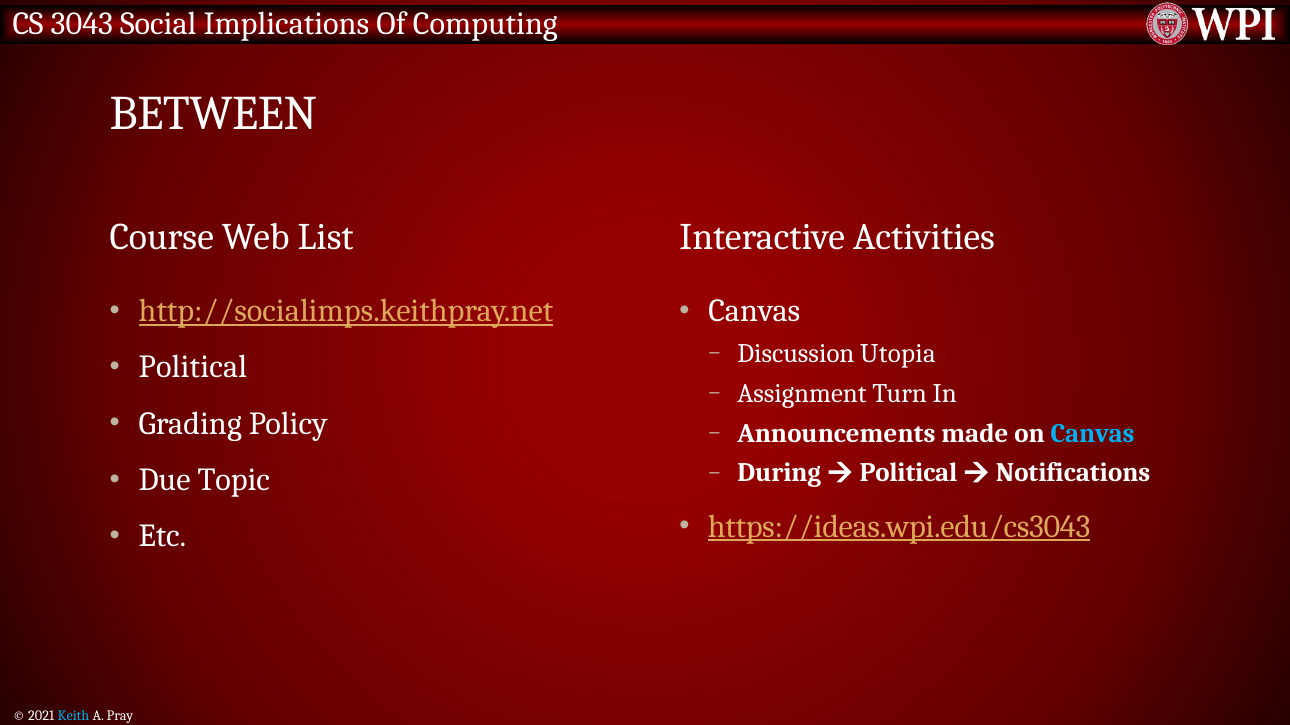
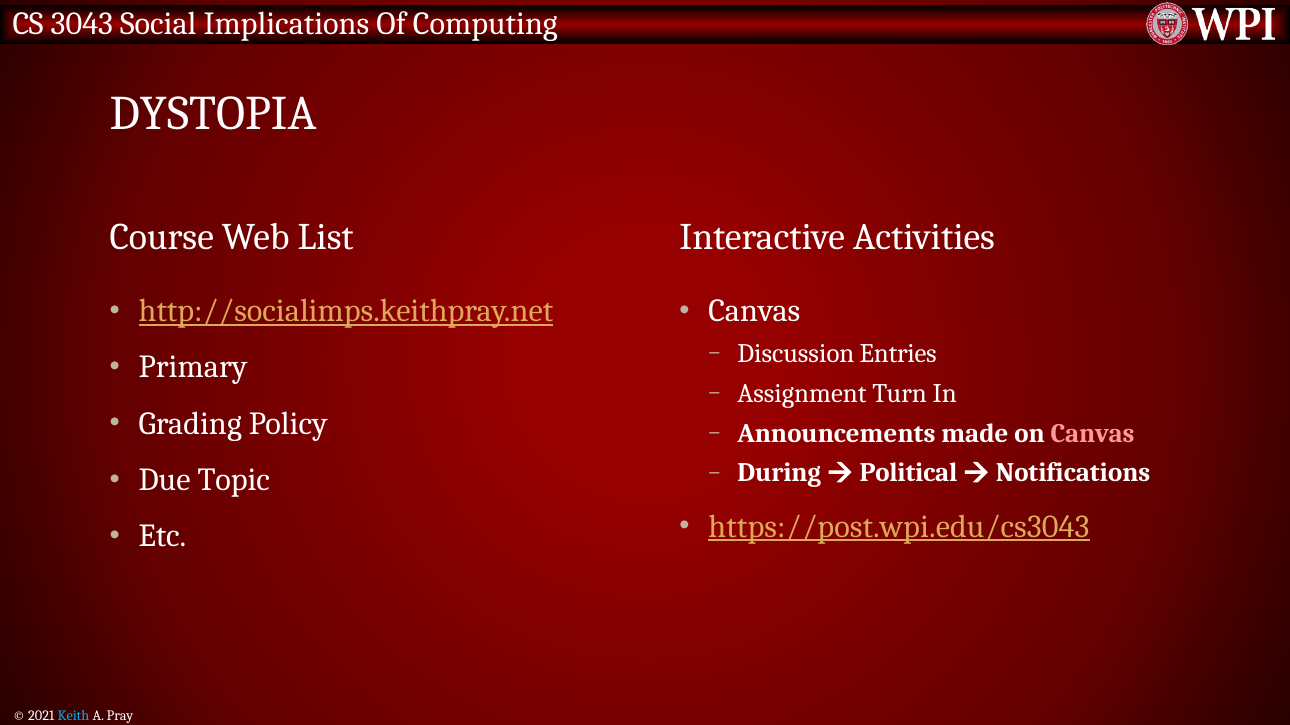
BETWEEN: BETWEEN -> DYSTOPIA
Utopia: Utopia -> Entries
Political at (193, 368): Political -> Primary
Canvas at (1093, 434) colour: light blue -> pink
https://ideas.wpi.edu/cs3043: https://ideas.wpi.edu/cs3043 -> https://post.wpi.edu/cs3043
